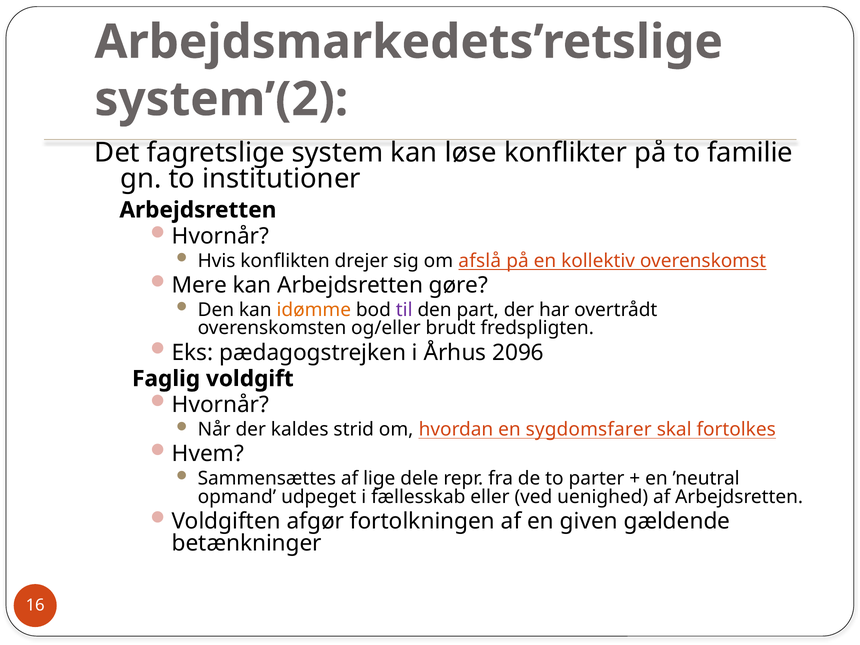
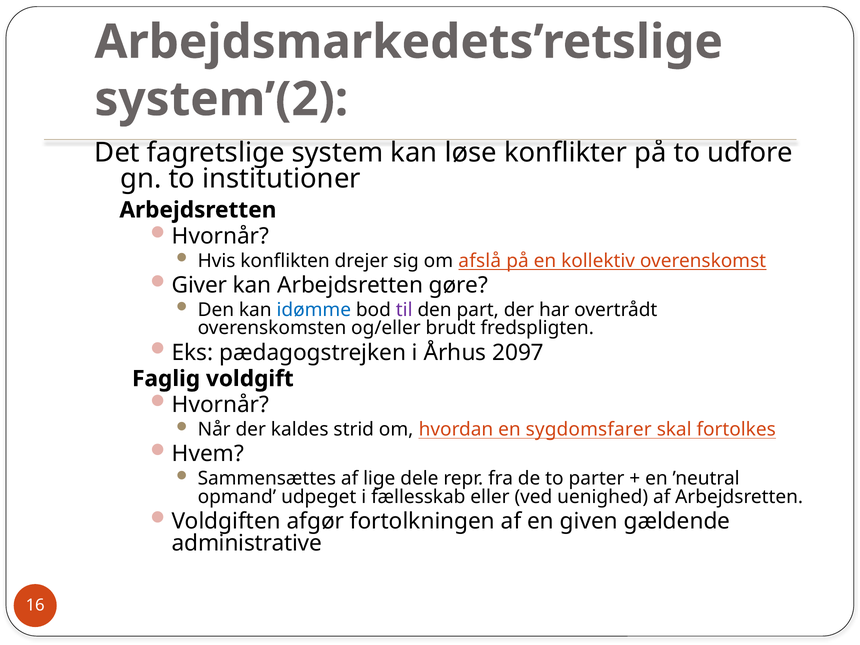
familie: familie -> udfore
Mere: Mere -> Giver
idømme colour: orange -> blue
2096: 2096 -> 2097
betænkninger: betænkninger -> administrative
